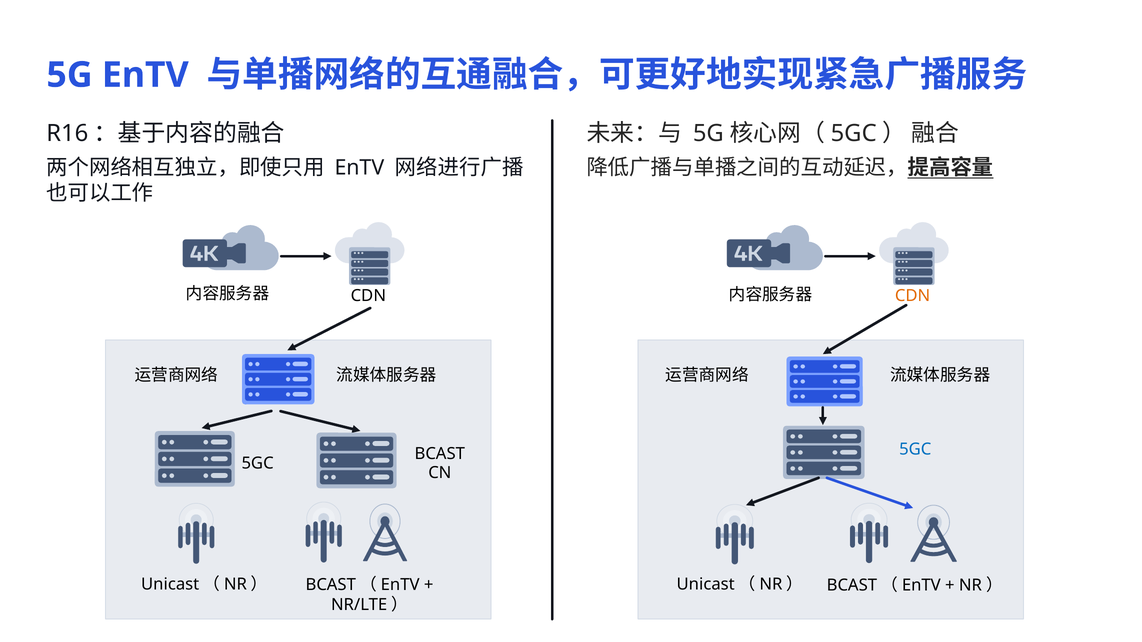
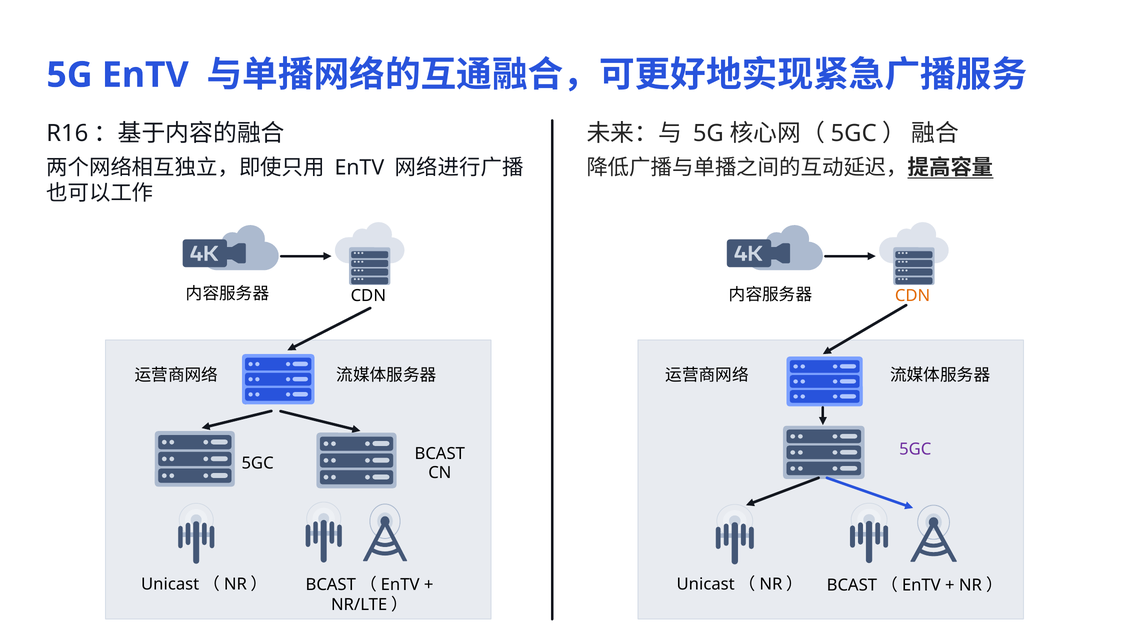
5GC at (915, 450) colour: blue -> purple
